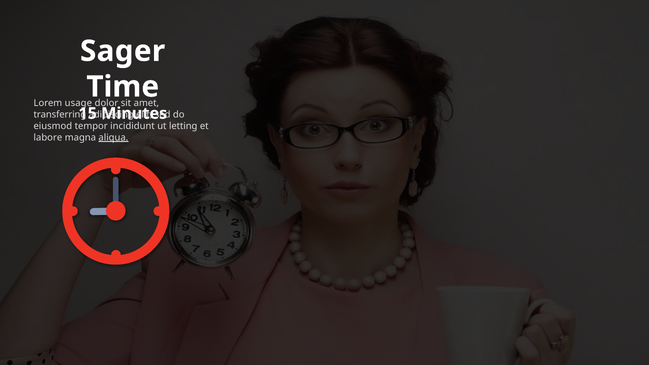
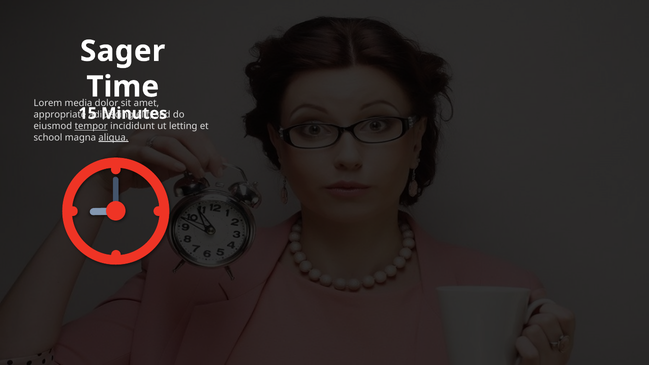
usage: usage -> media
transferring: transferring -> appropriate
tempor underline: none -> present
labore: labore -> school
